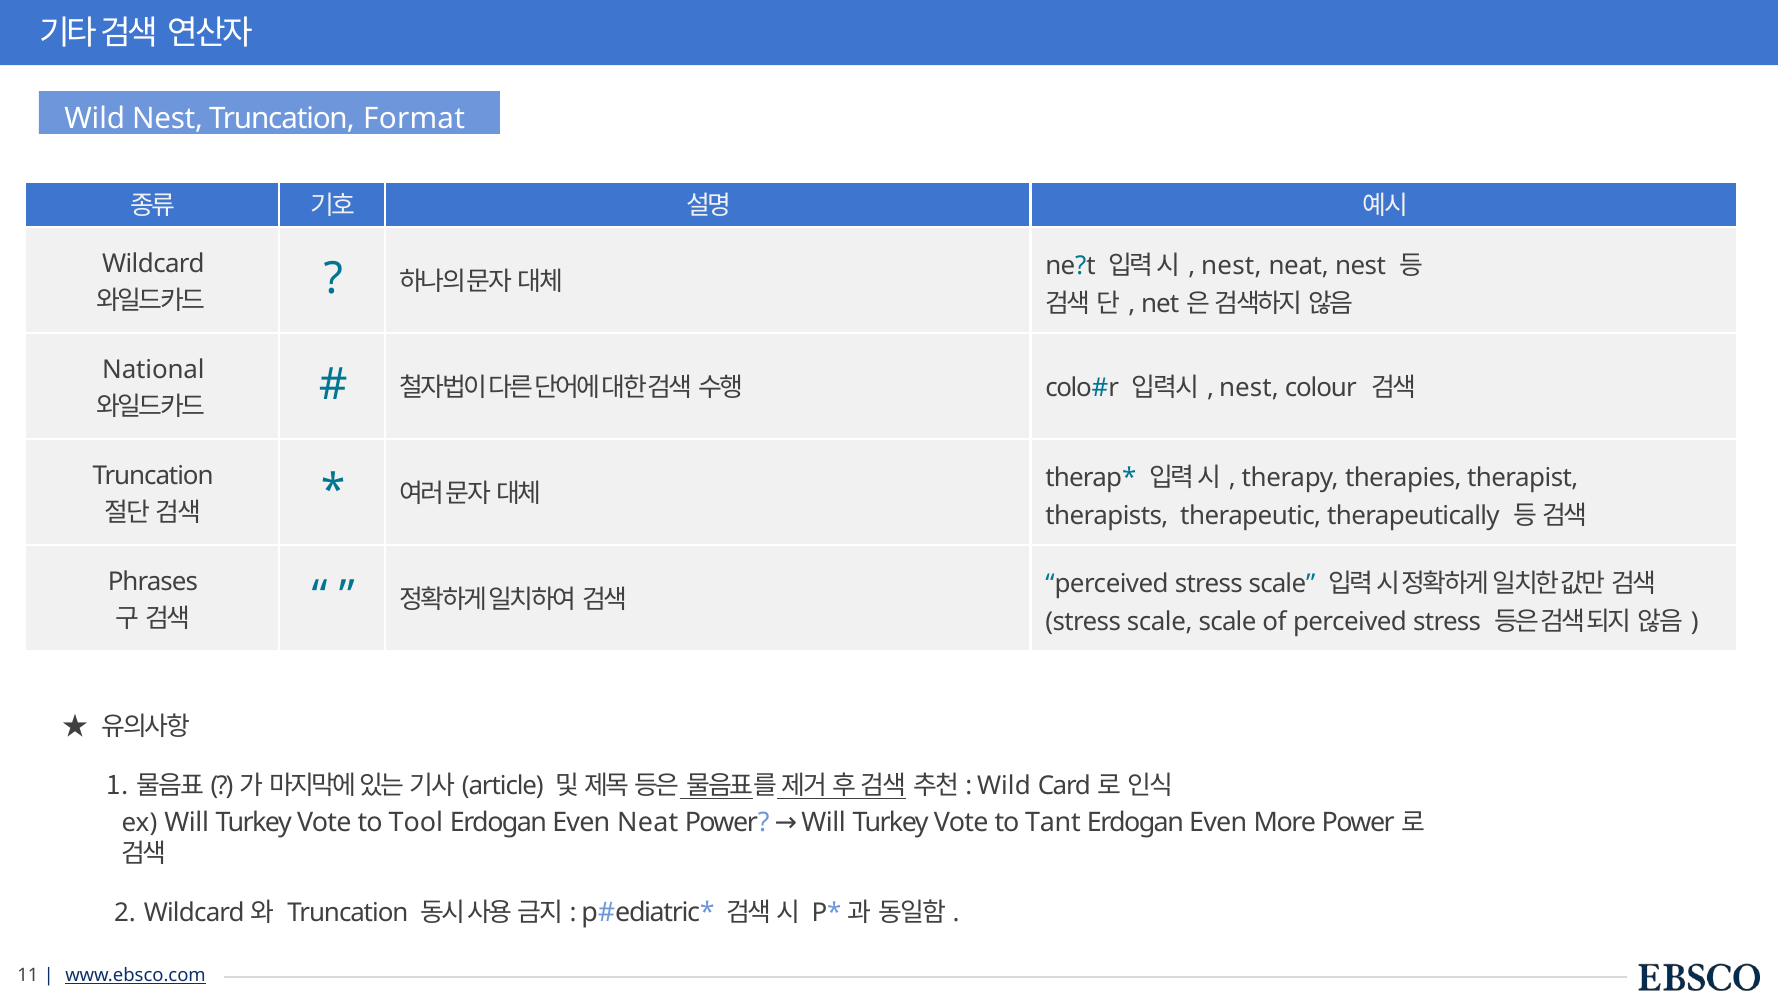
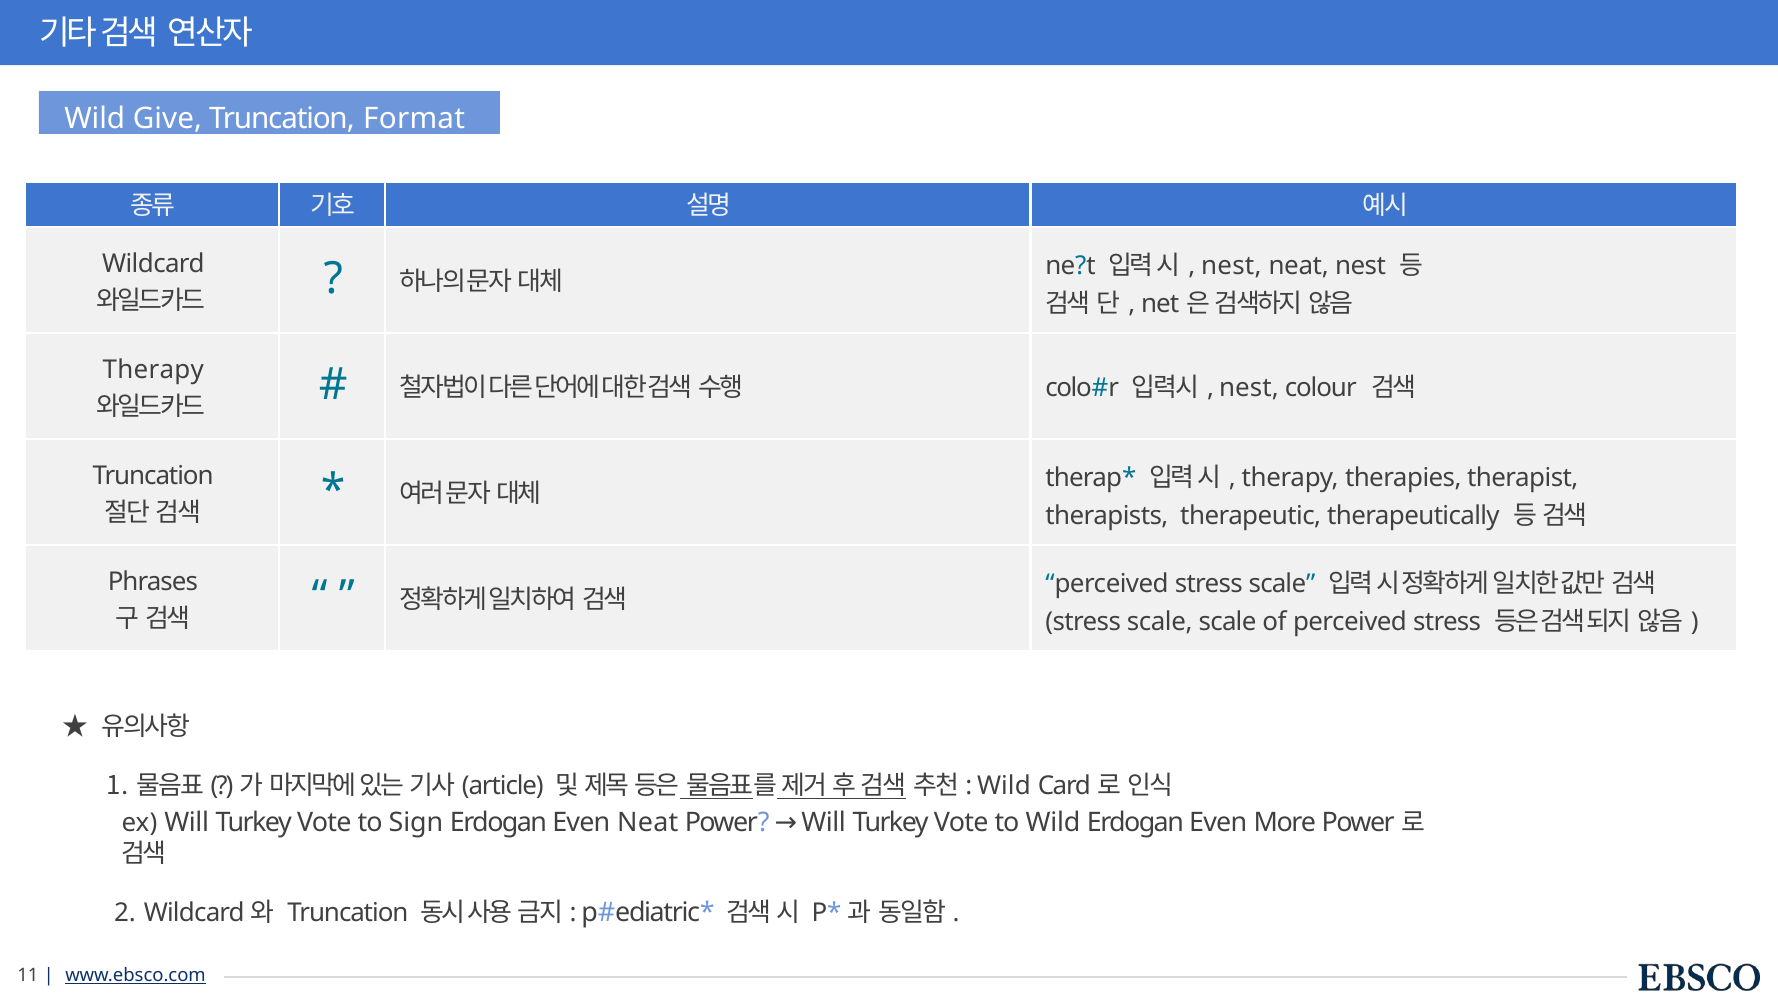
Wild Nest: Nest -> Give
National at (153, 369): National -> Therapy
Tool: Tool -> Sign
to Tant: Tant -> Wild
